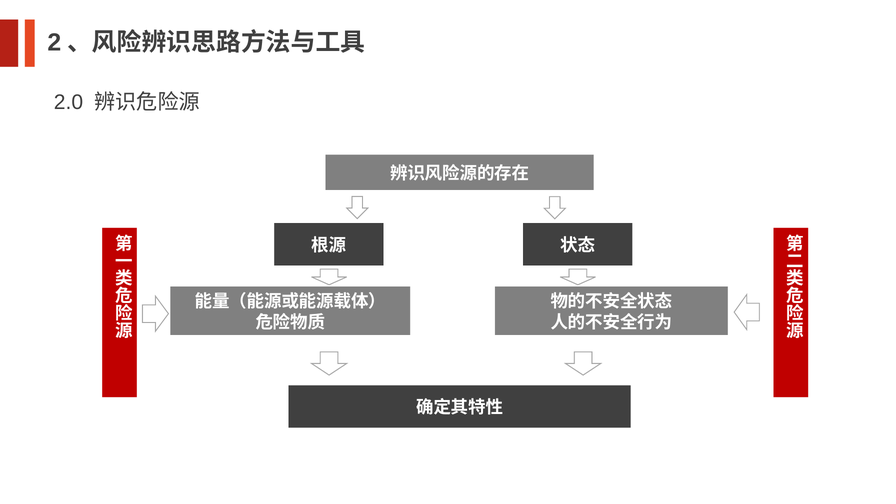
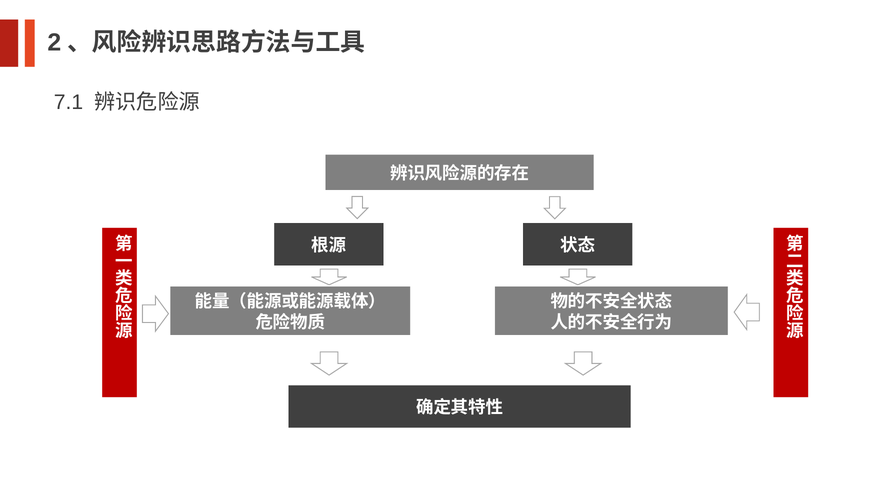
2.0: 2.0 -> 7.1
